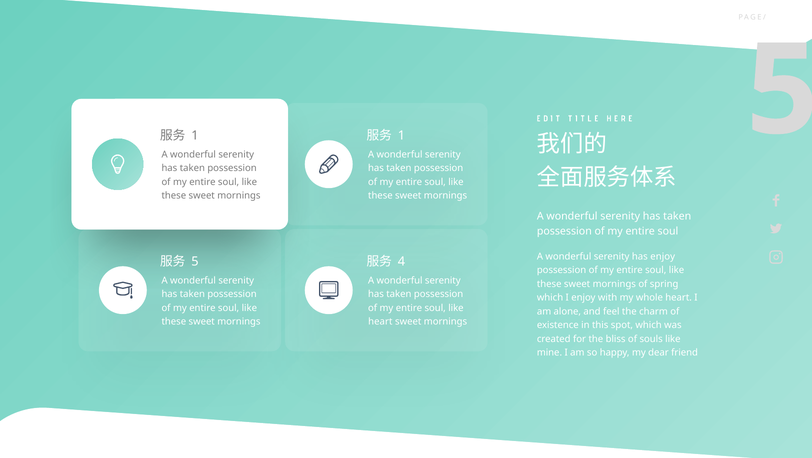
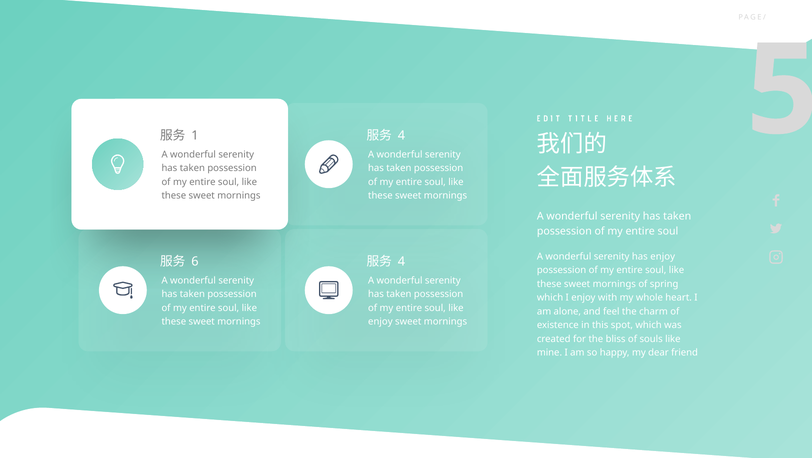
1 at (402, 135): 1 -> 4
5 at (195, 261): 5 -> 6
heart at (380, 321): heart -> enjoy
